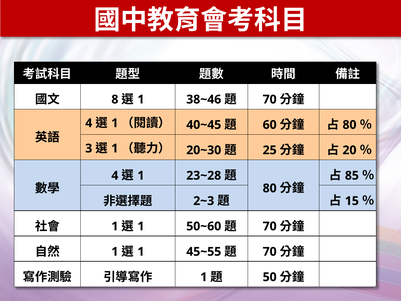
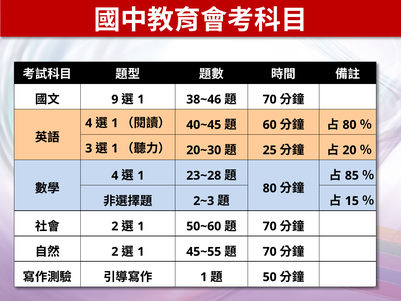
8: 8 -> 9
1 at (115, 226): 1 -> 2
1 at (115, 251): 1 -> 2
